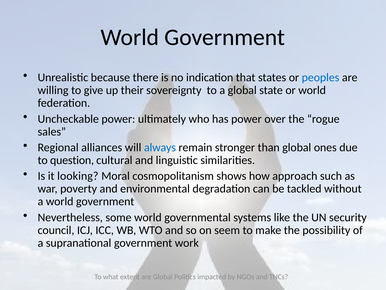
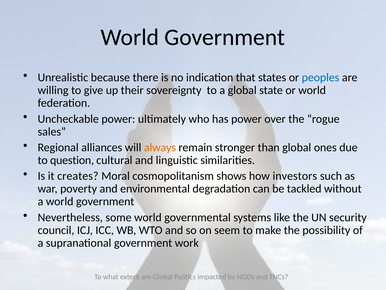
always colour: blue -> orange
looking: looking -> creates
approach: approach -> investors
